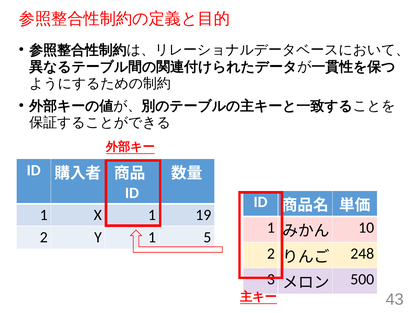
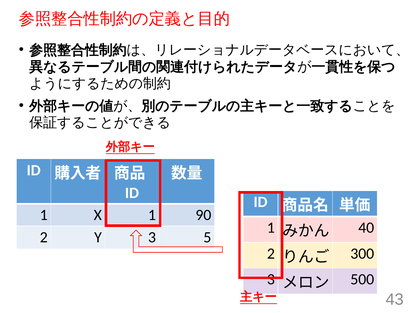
19: 19 -> 90
10: 10 -> 40
Y 1: 1 -> 3
248: 248 -> 300
